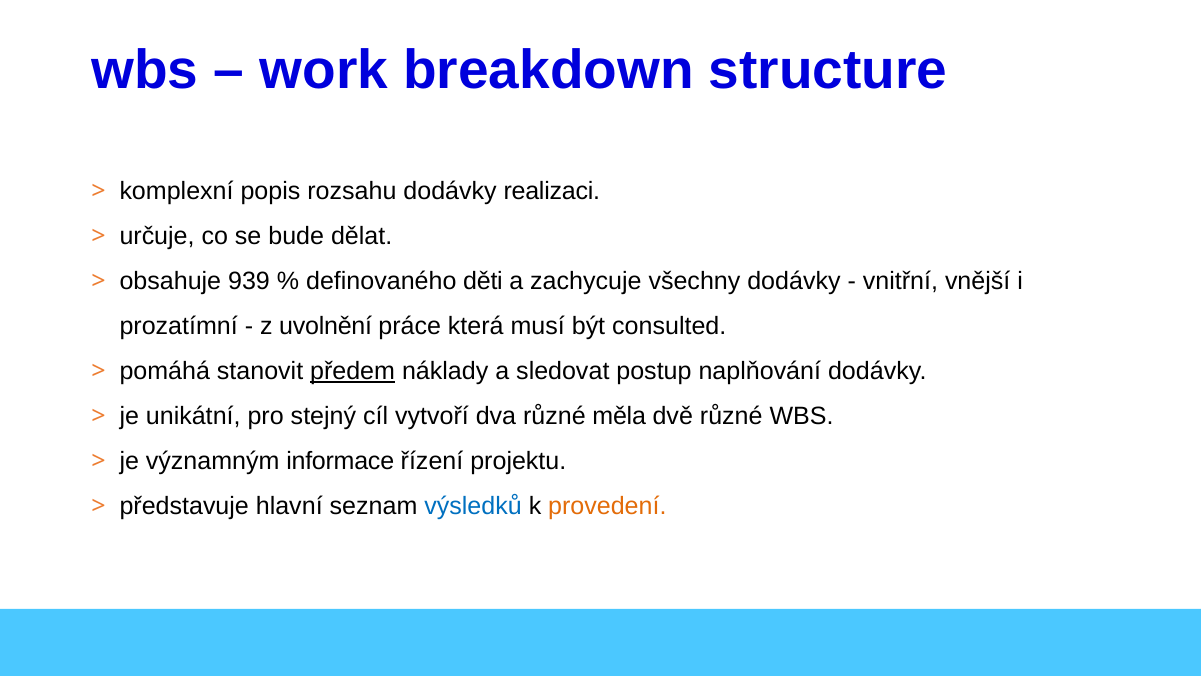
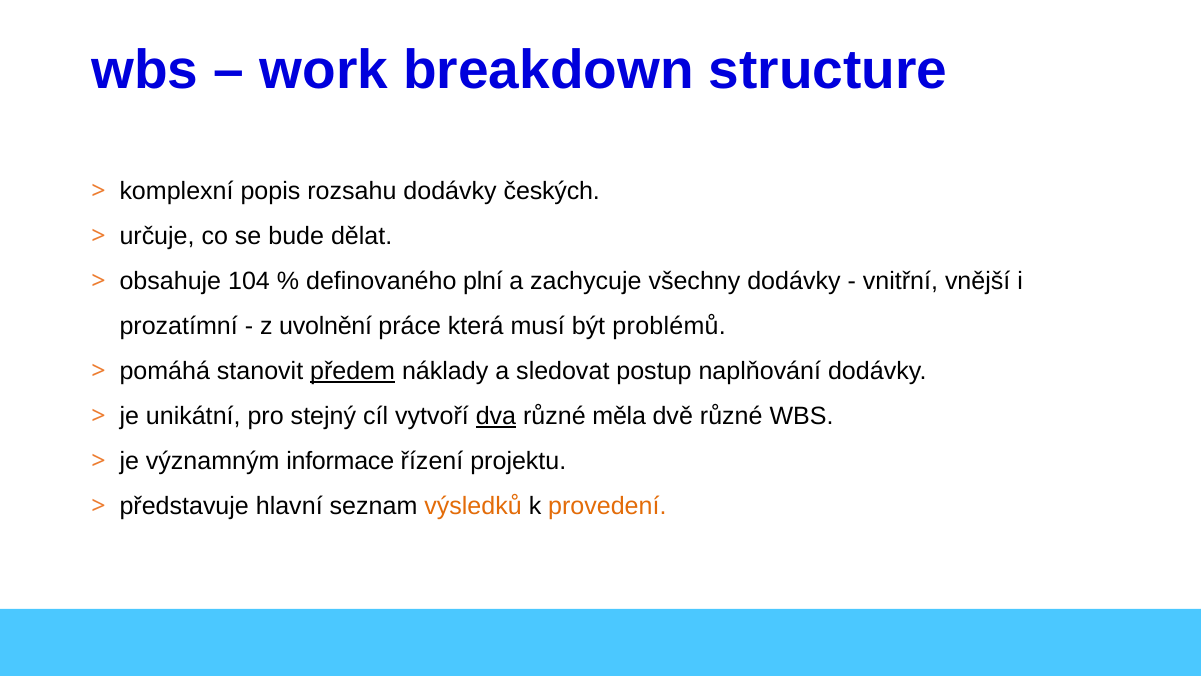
realizaci: realizaci -> českých
939: 939 -> 104
děti: děti -> plní
consulted: consulted -> problémů
dva underline: none -> present
výsledků colour: blue -> orange
